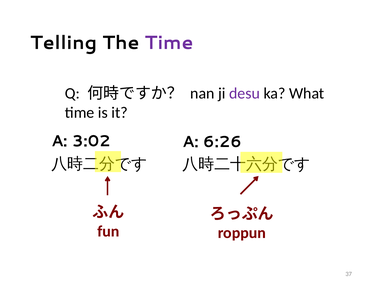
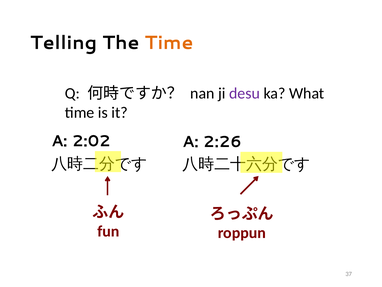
Time at (169, 43) colour: purple -> orange
3:02: 3:02 -> 2:02
6:26: 6:26 -> 2:26
